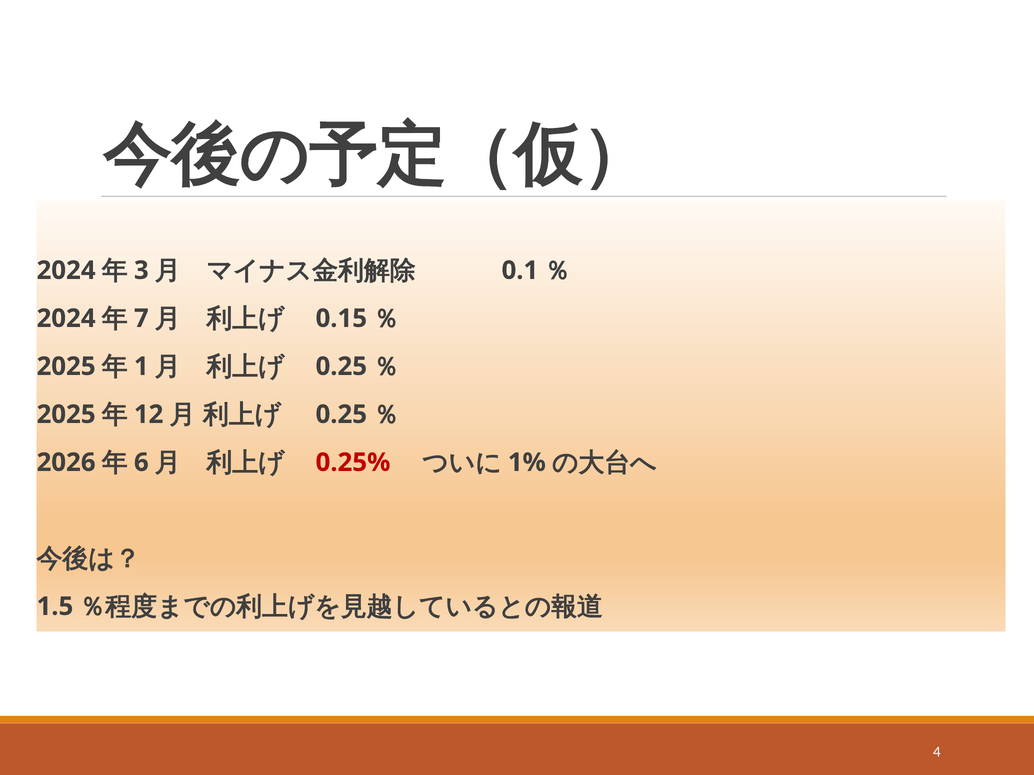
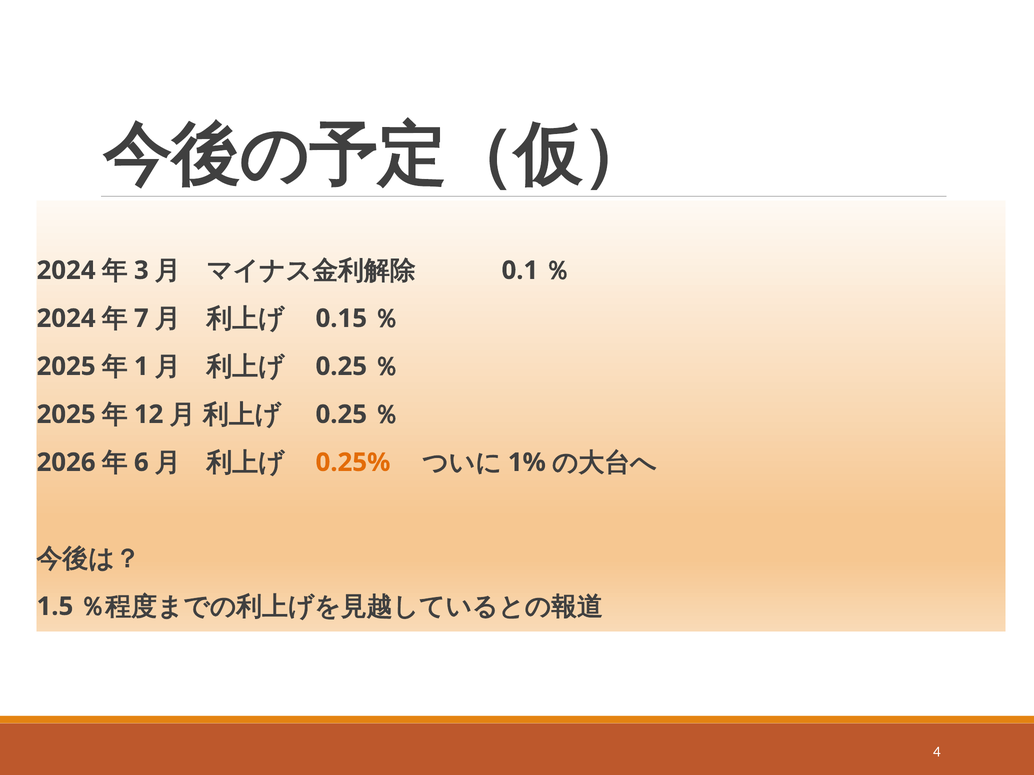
0.25% colour: red -> orange
